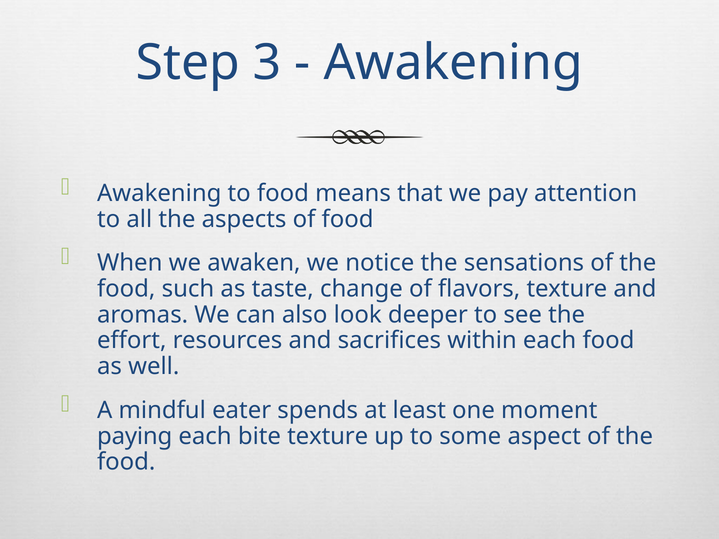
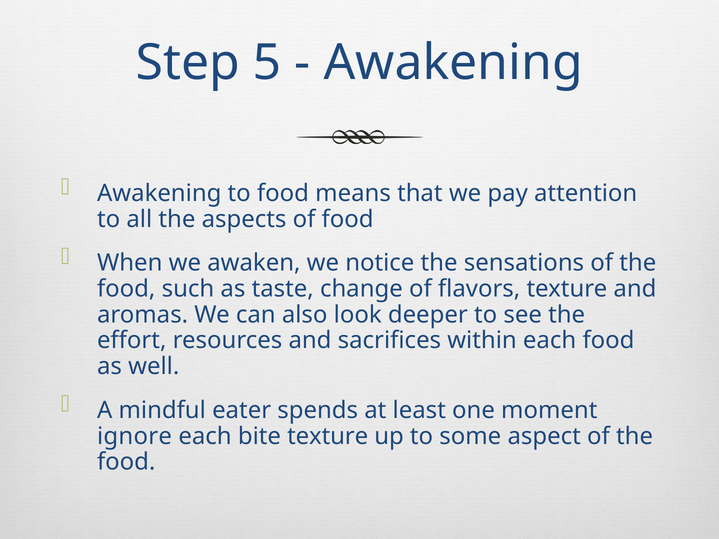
3: 3 -> 5
paying: paying -> ignore
